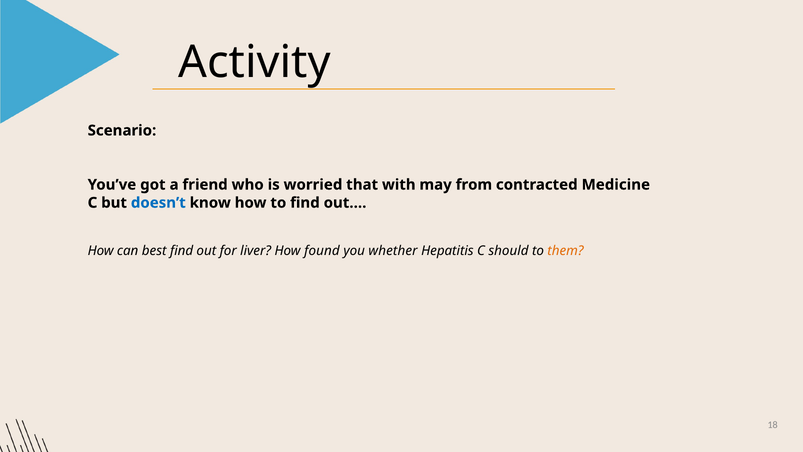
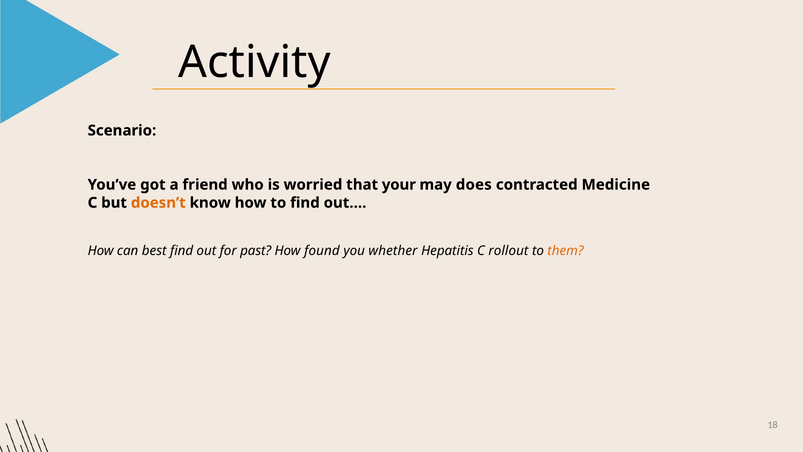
with: with -> your
from: from -> does
doesn’t colour: blue -> orange
liver: liver -> past
should: should -> rollout
